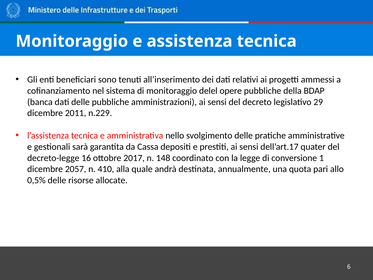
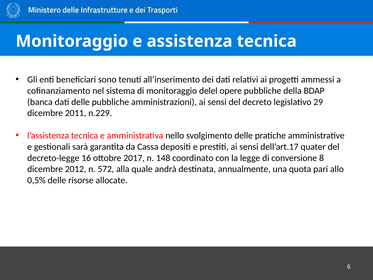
1: 1 -> 8
2057: 2057 -> 2012
410: 410 -> 572
